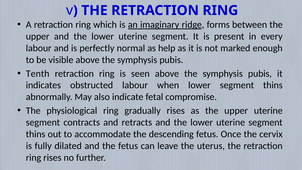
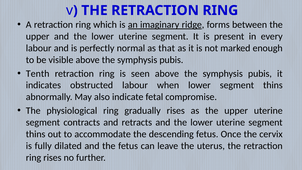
help: help -> that
